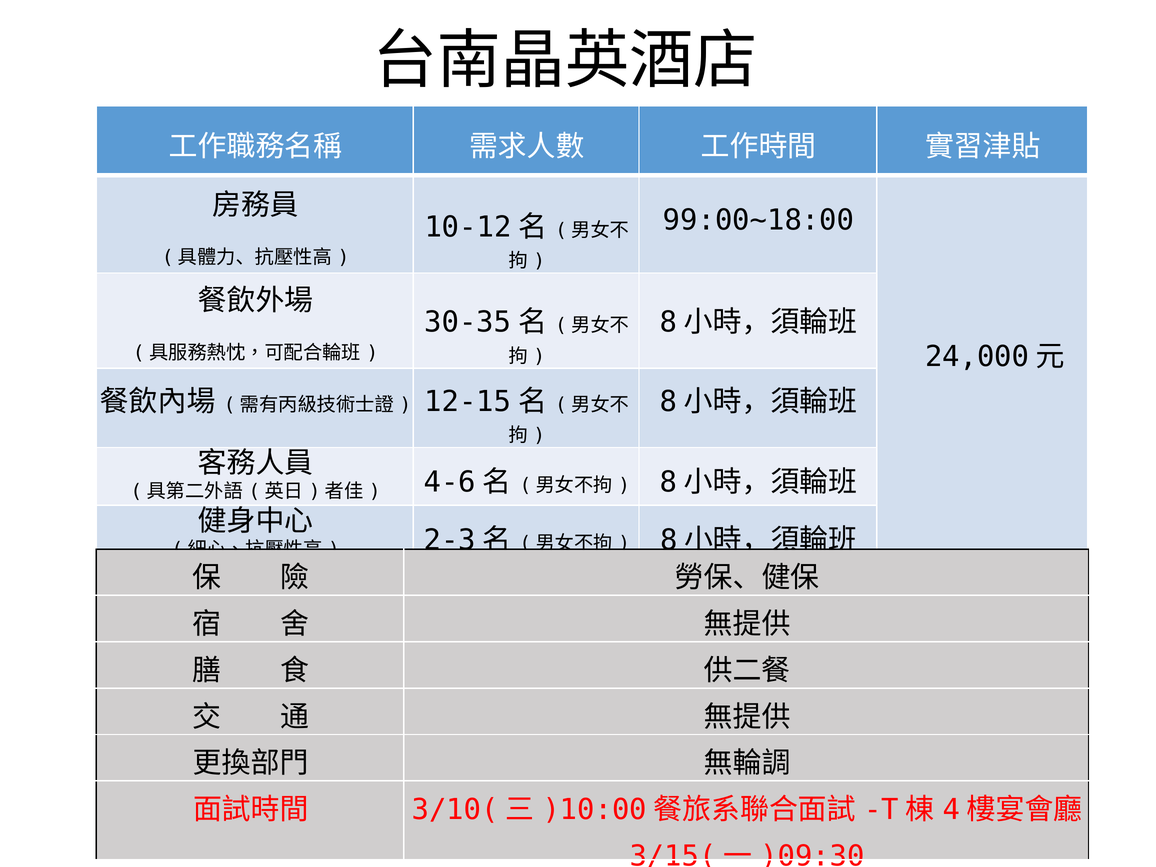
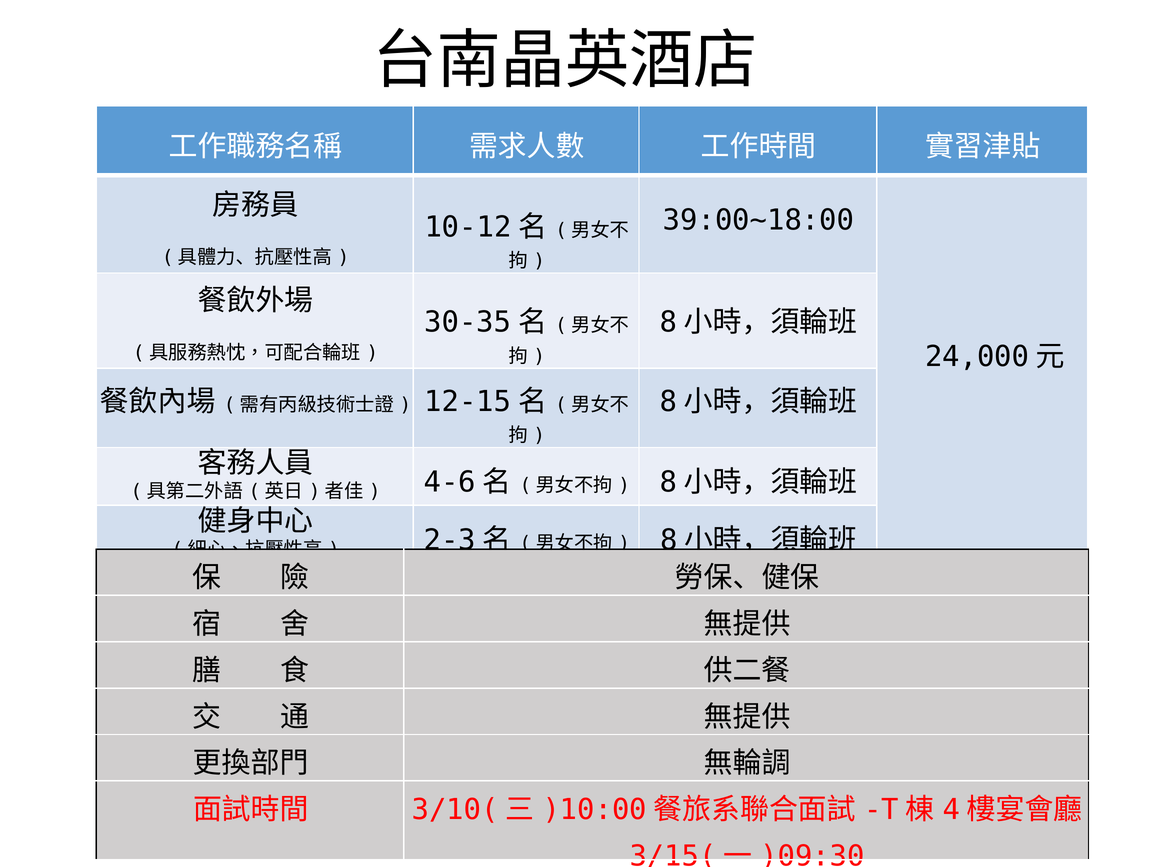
99:00~18:00: 99:00~18:00 -> 39:00~18:00
